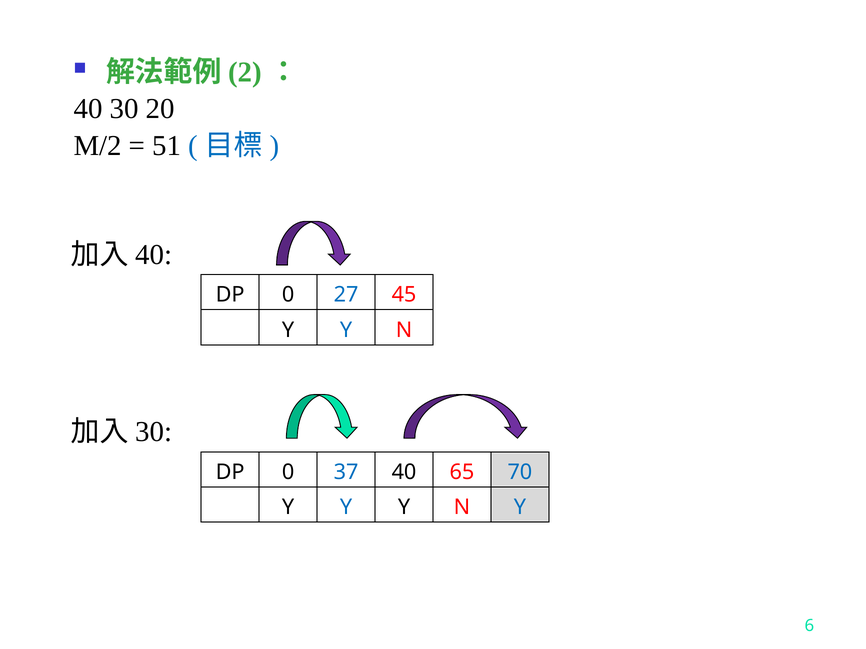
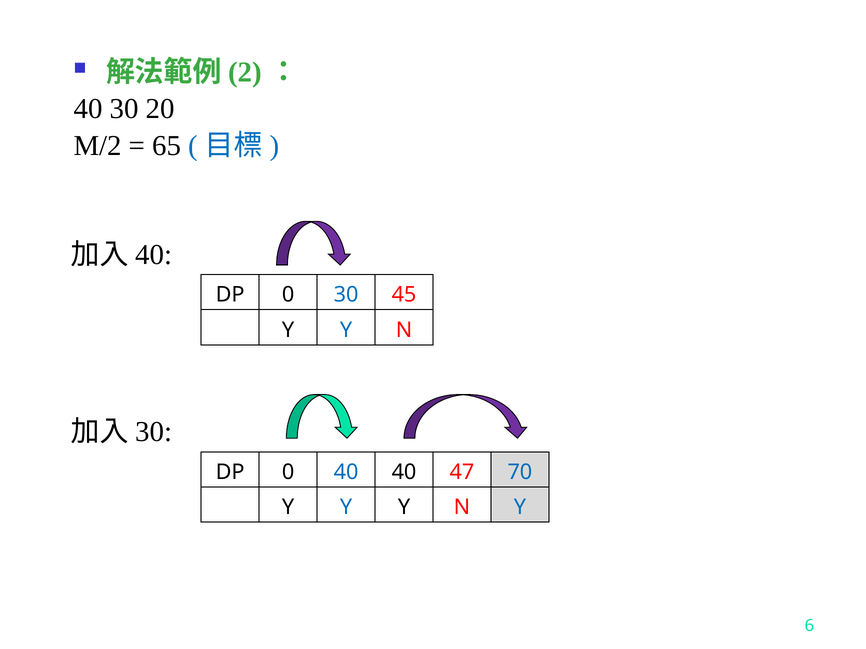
51: 51 -> 65
0 27: 27 -> 30
0 37: 37 -> 40
65: 65 -> 47
